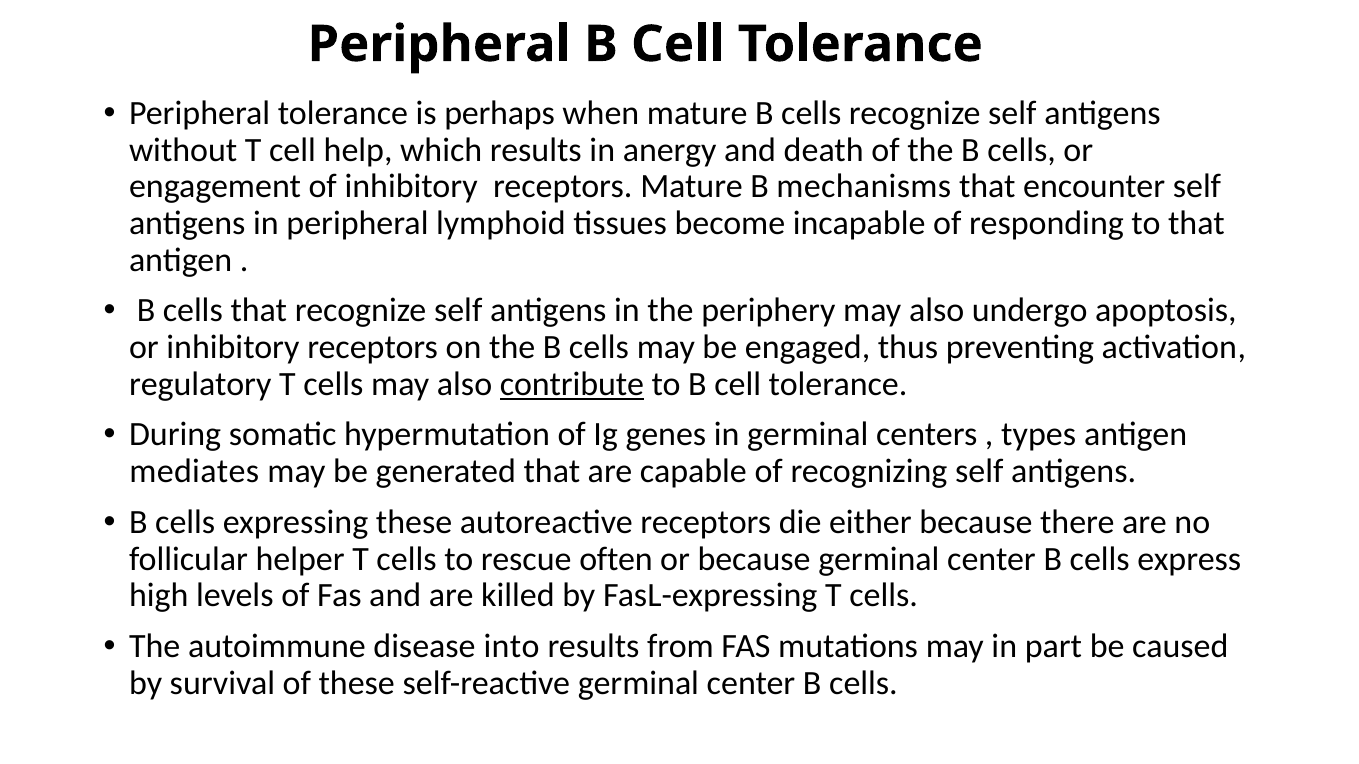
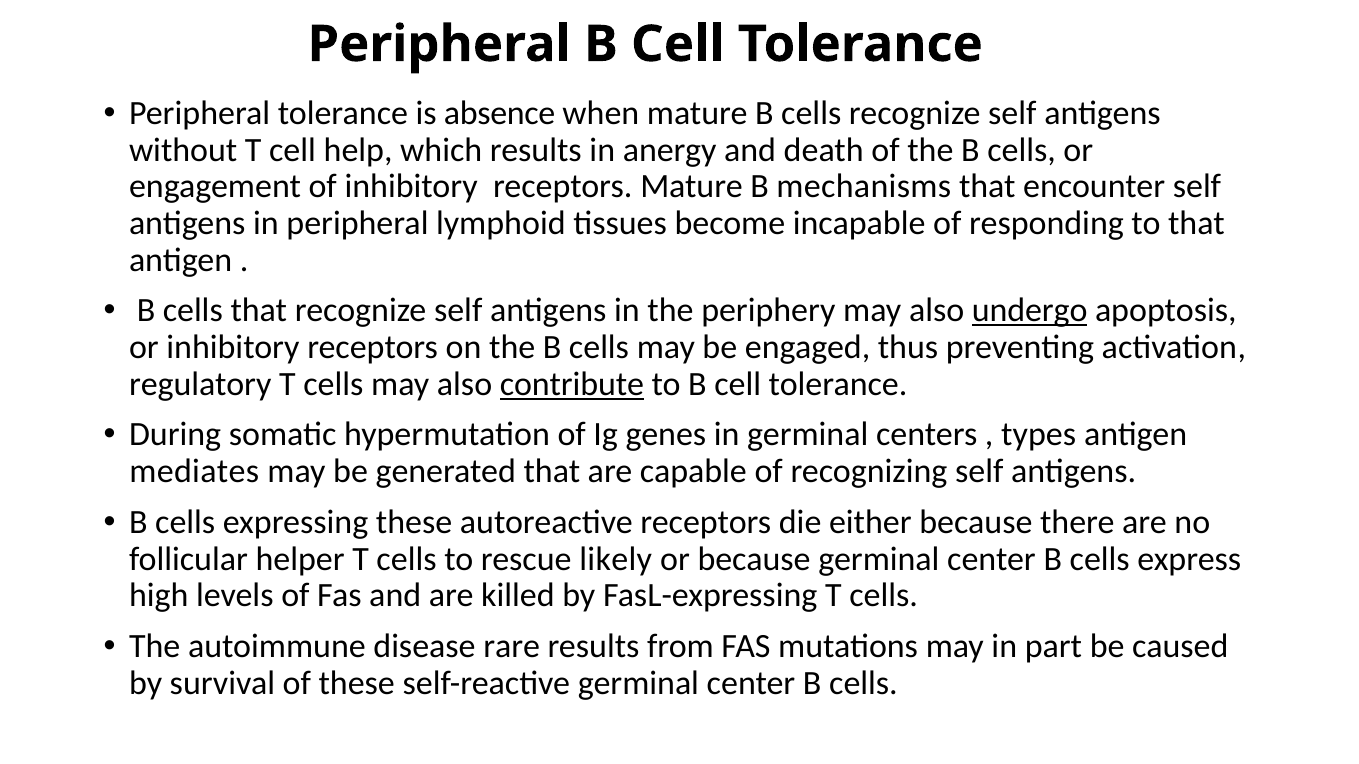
perhaps: perhaps -> absence
undergo underline: none -> present
often: often -> likely
into: into -> rare
